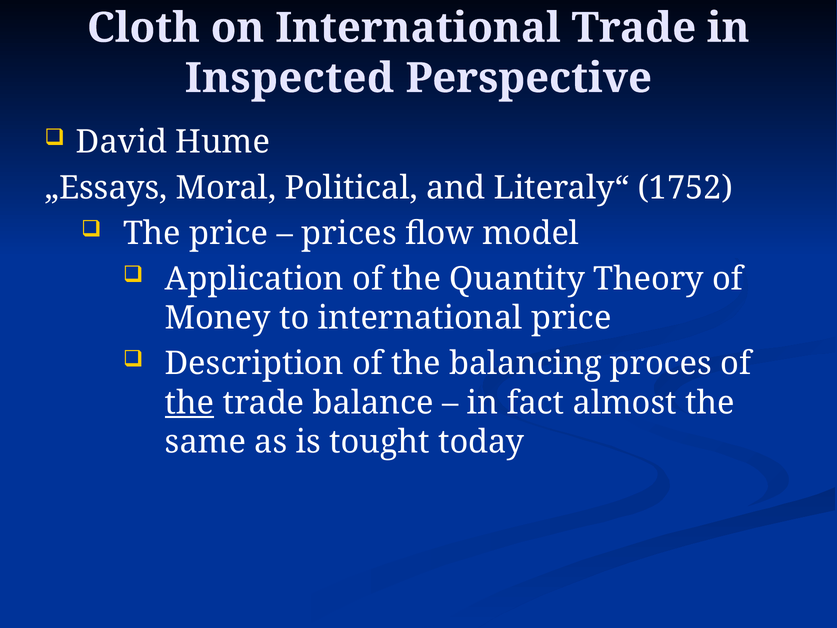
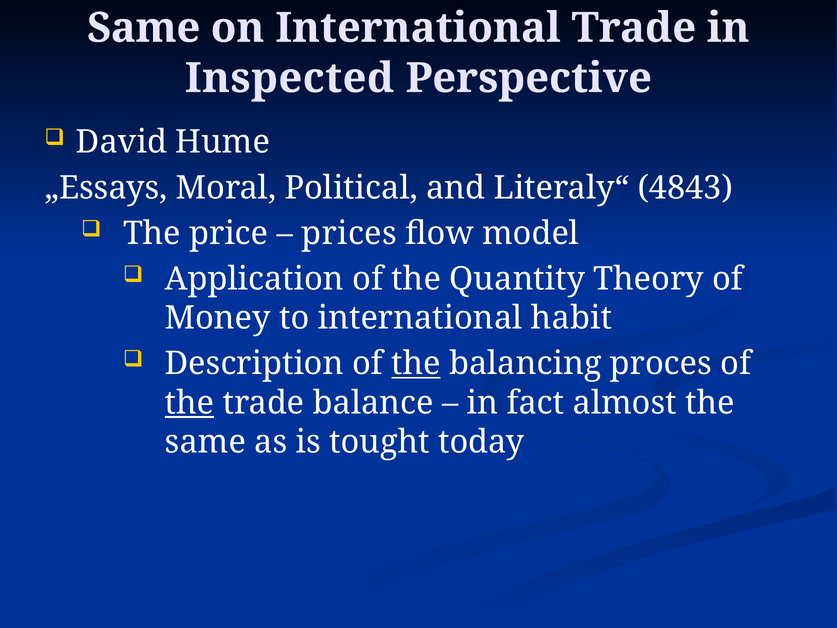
Cloth at (143, 28): Cloth -> Same
1752: 1752 -> 4843
international price: price -> habit
the at (416, 364) underline: none -> present
